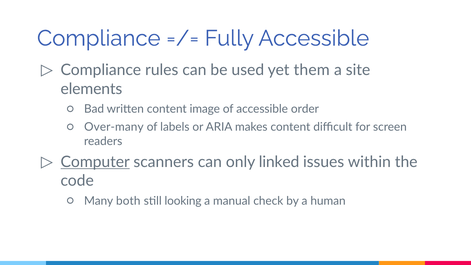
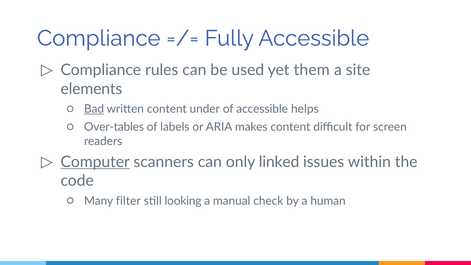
Bad underline: none -> present
image: image -> under
order: order -> helps
Over-many: Over-many -> Over-tables
both: both -> filter
